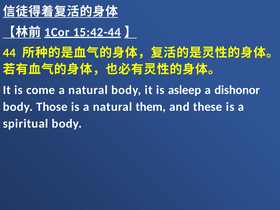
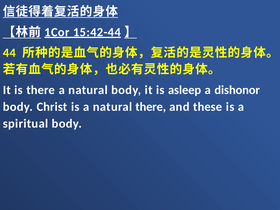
is come: come -> there
Those: Those -> Christ
natural them: them -> there
